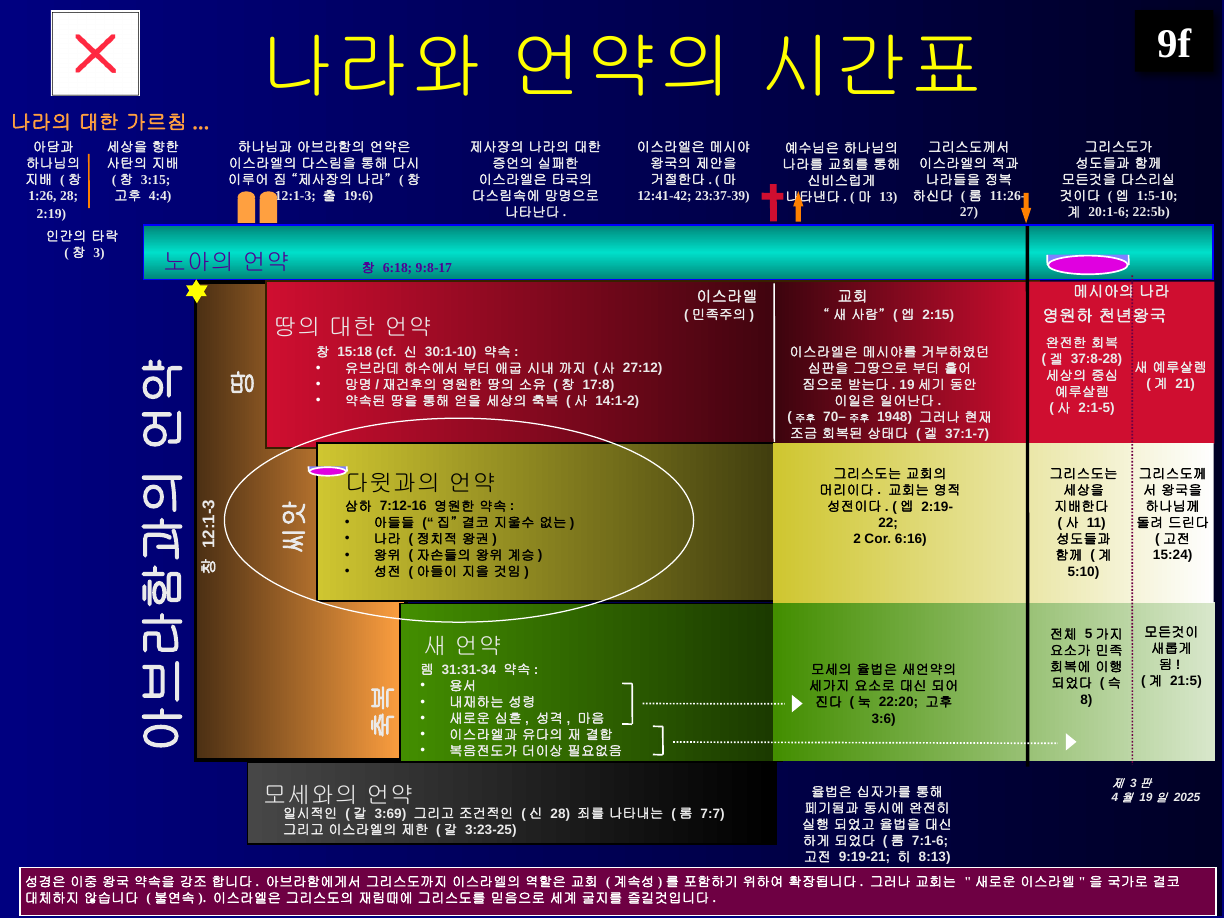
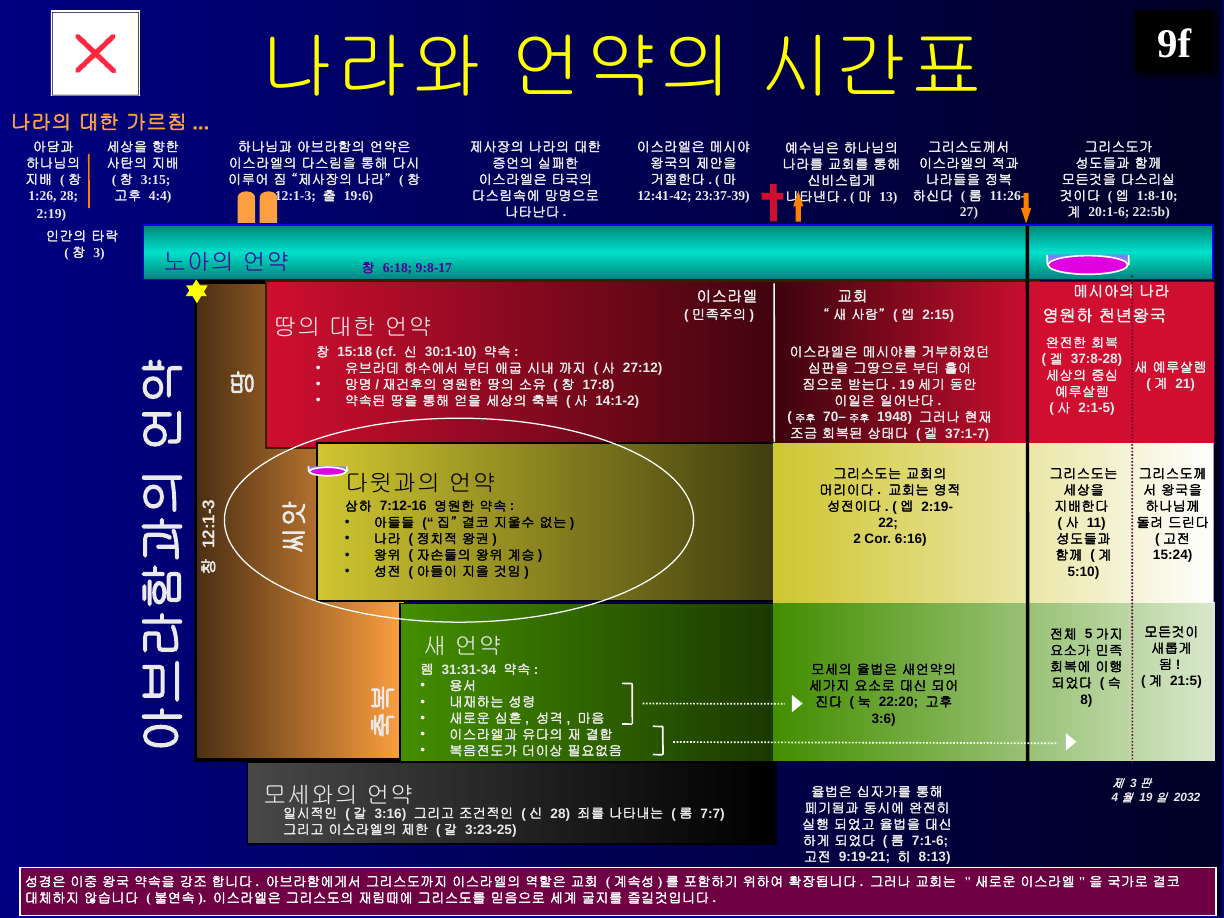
1:5-10: 1:5-10 -> 1:8-10
2025: 2025 -> 2032
3:69: 3:69 -> 3:16
